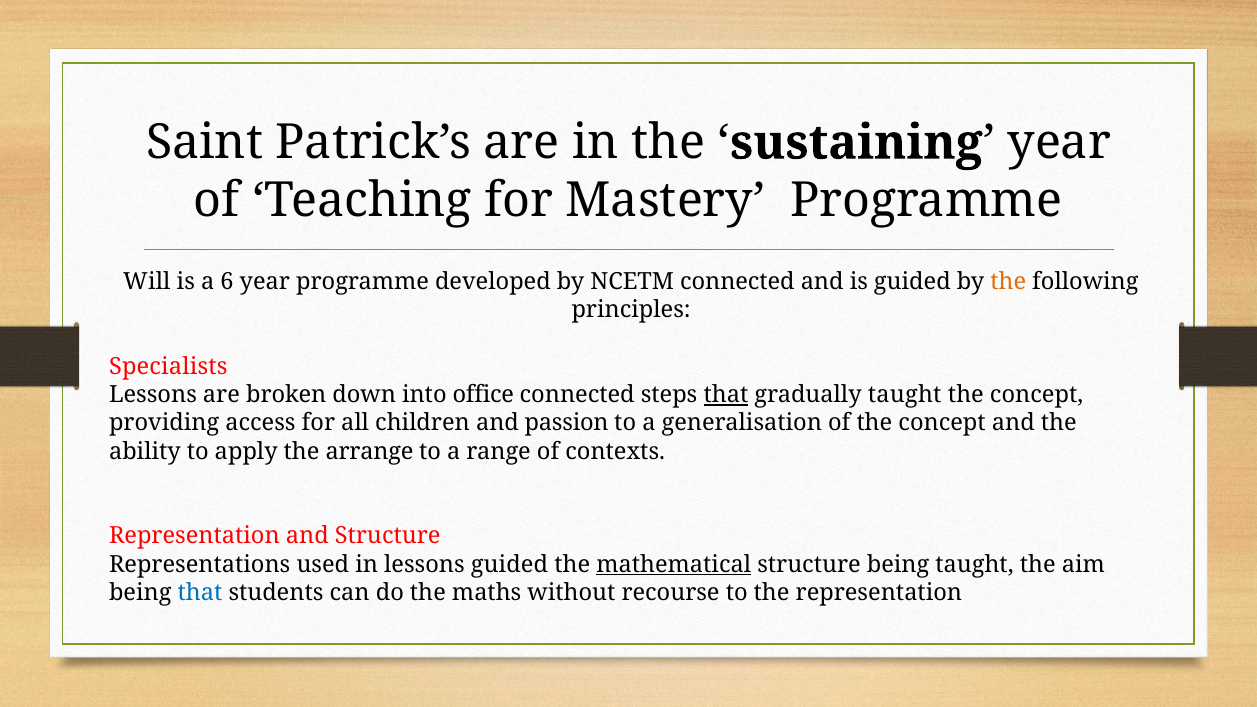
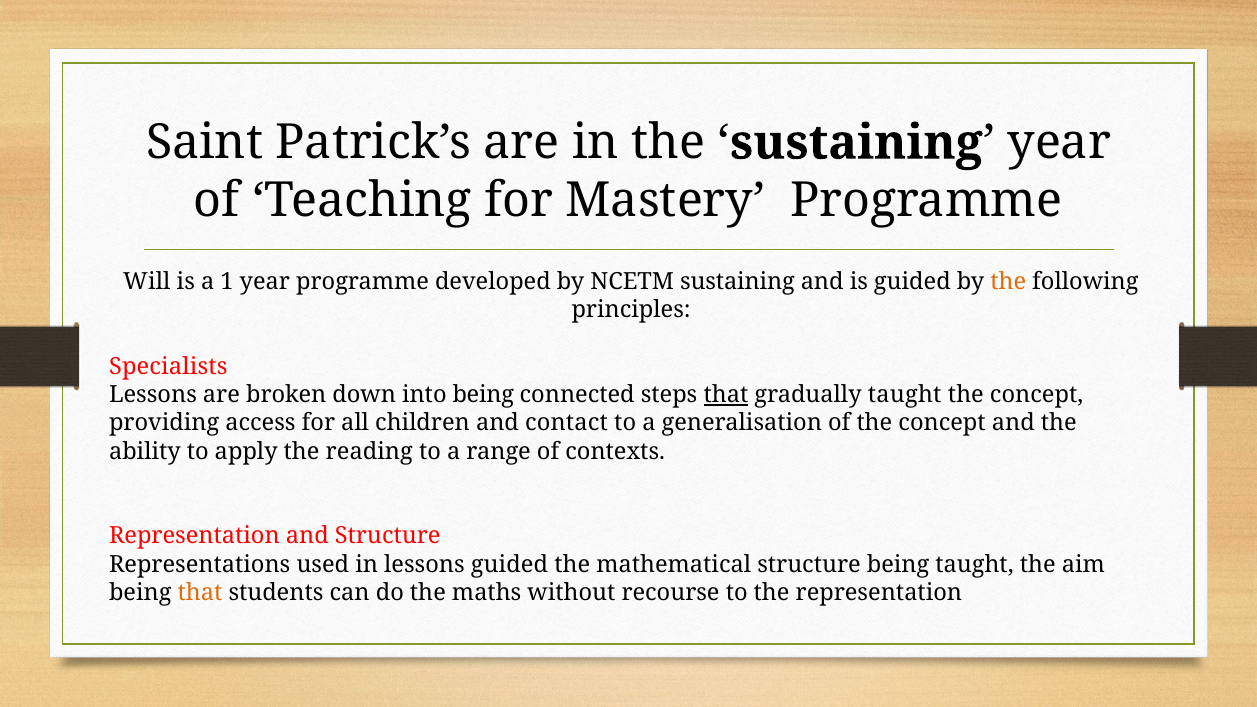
6: 6 -> 1
NCETM connected: connected -> sustaining
into office: office -> being
passion: passion -> contact
arrange: arrange -> reading
mathematical underline: present -> none
that at (200, 593) colour: blue -> orange
